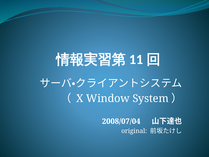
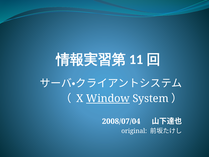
Window underline: none -> present
